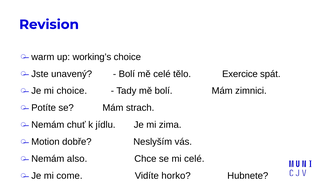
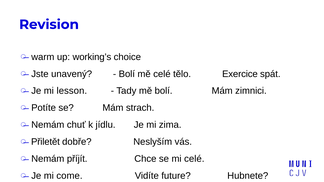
mi choice: choice -> lesson
Motion: Motion -> Přiletět
also: also -> příjít
horko: horko -> future
